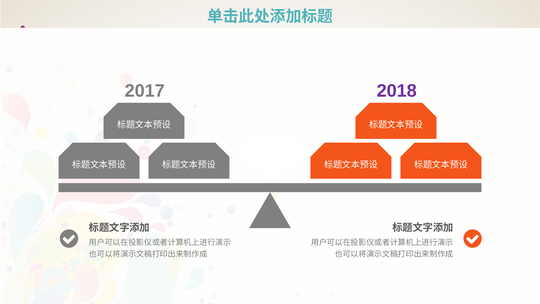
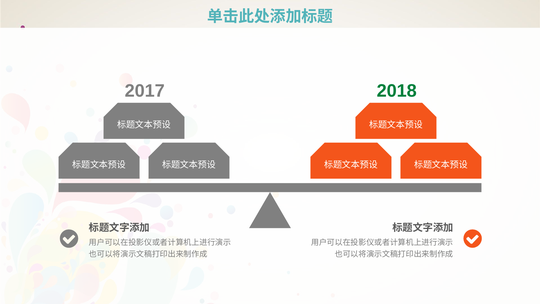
2018 colour: purple -> green
